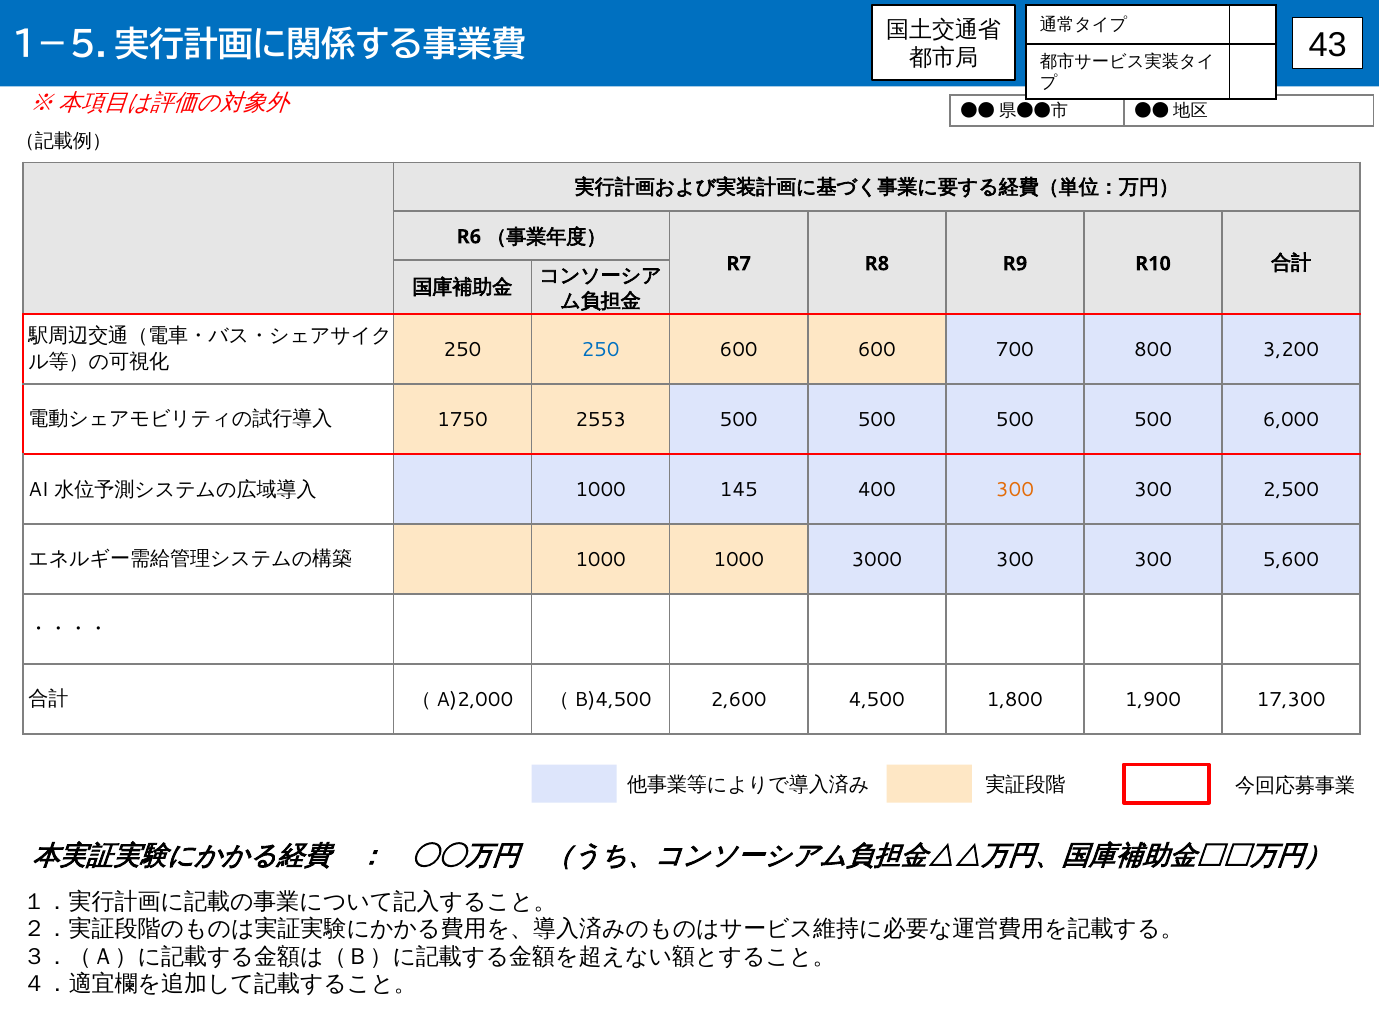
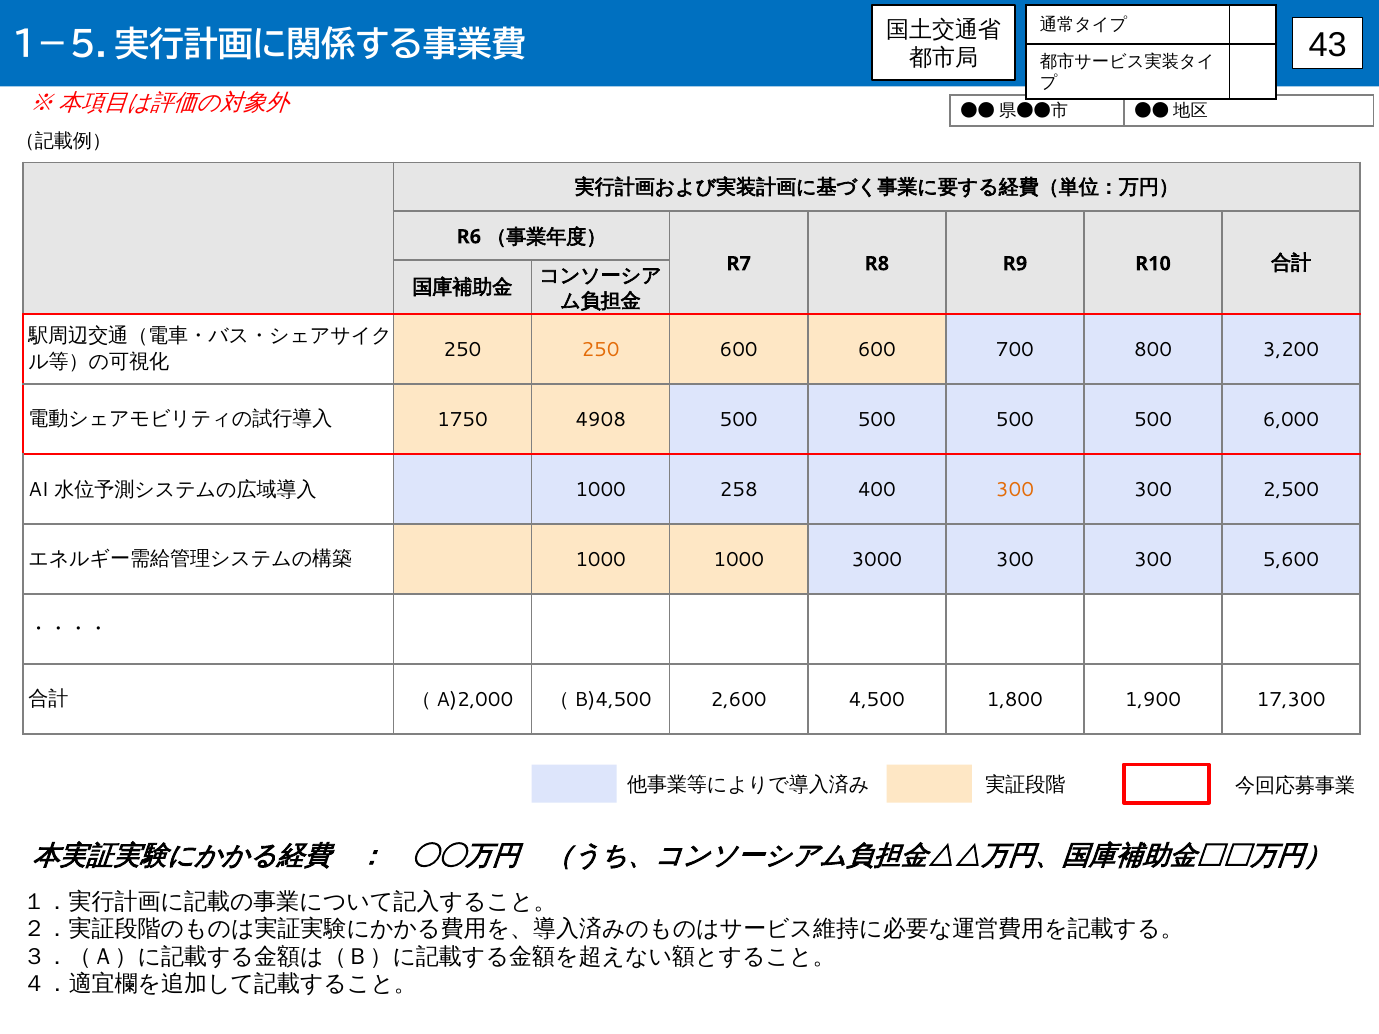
250 at (601, 350) colour: blue -> orange
2553: 2553 -> 4908
145: 145 -> 258
